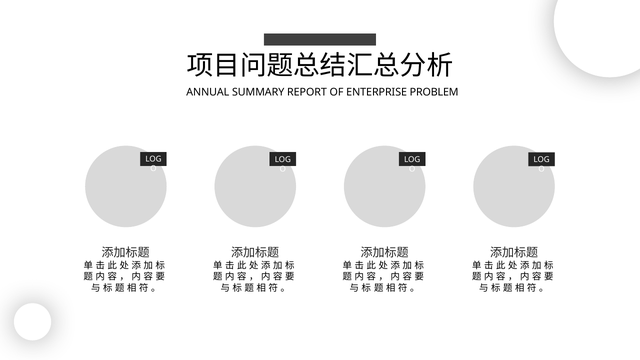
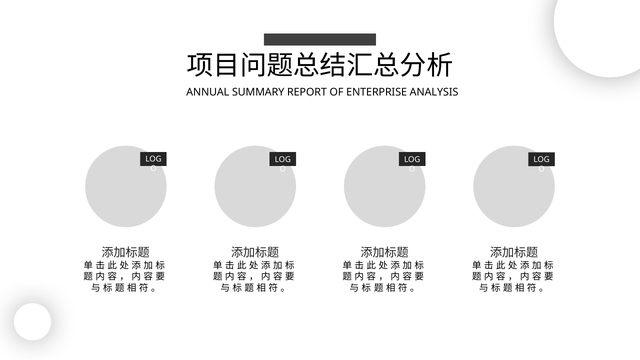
PROBLEM: PROBLEM -> ANALYSIS
